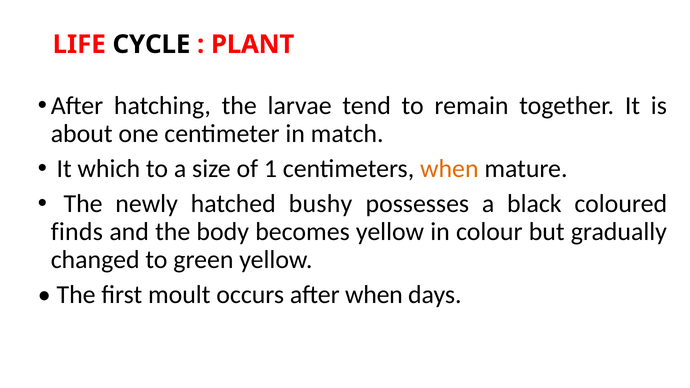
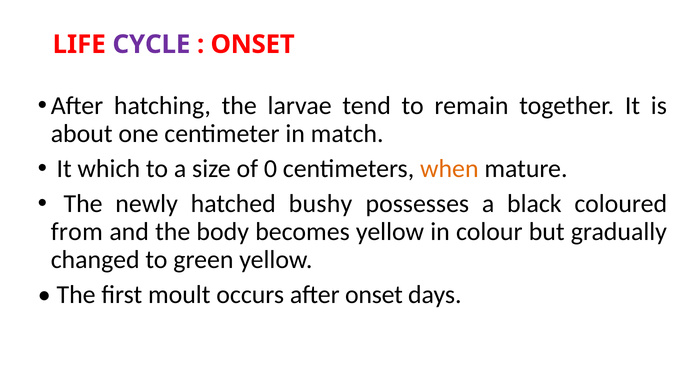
CYCLE colour: black -> purple
PLANT at (253, 44): PLANT -> ONSET
1: 1 -> 0
finds: finds -> from
after when: when -> onset
